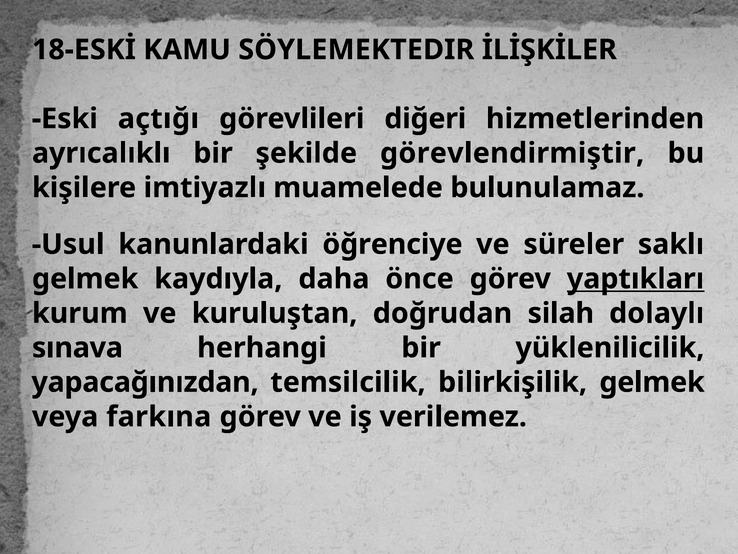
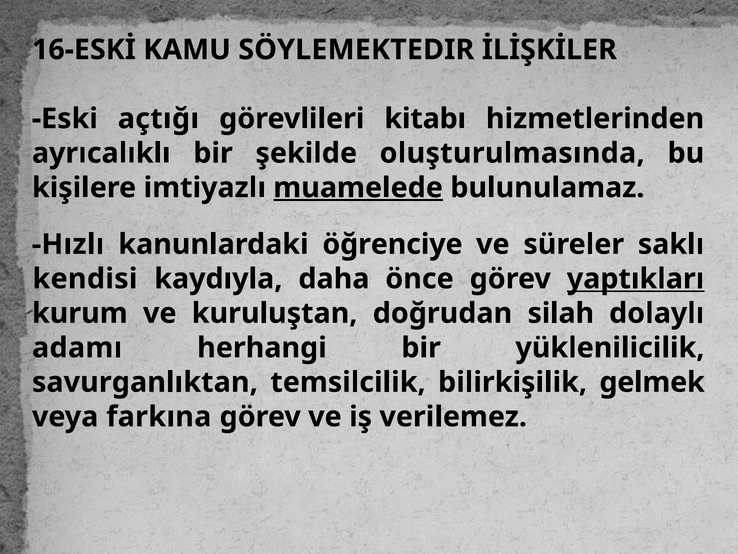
18-ESKİ: 18-ESKİ -> 16-ESKİ
diğeri: diğeri -> kitabı
görevlendirmiştir: görevlendirmiştir -> oluşturulmasında
muamelede underline: none -> present
Usul: Usul -> Hızlı
gelmek at (85, 279): gelmek -> kendisi
sınava: sınava -> adamı
yapacağınızdan: yapacağınızdan -> savurganlıktan
